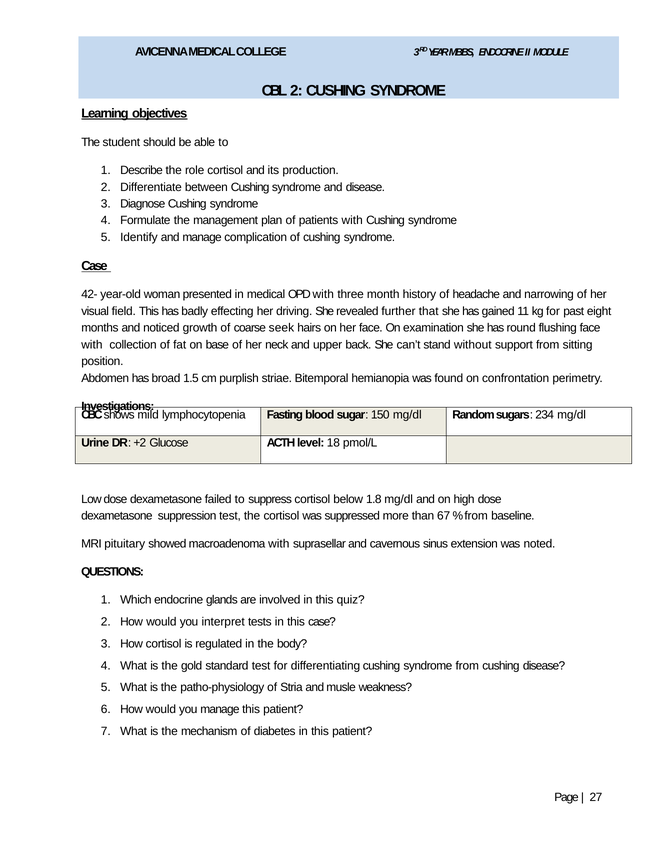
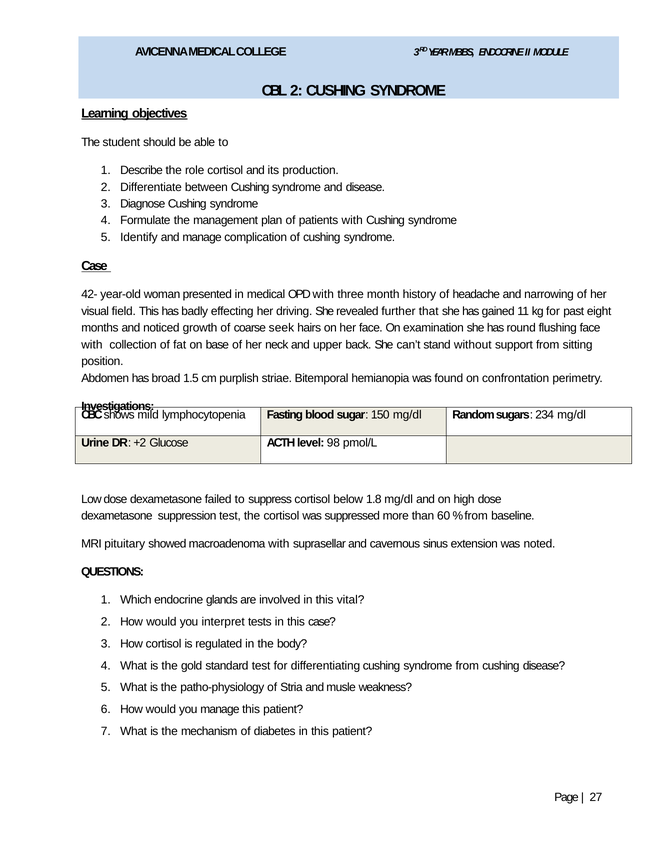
18: 18 -> 98
67: 67 -> 60
quiz: quiz -> vital
